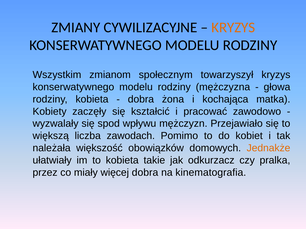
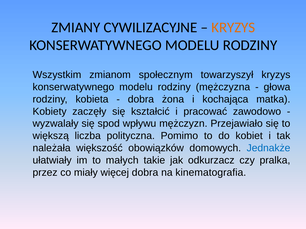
zawodach: zawodach -> polityczna
Jednakże colour: orange -> blue
to kobieta: kobieta -> małych
